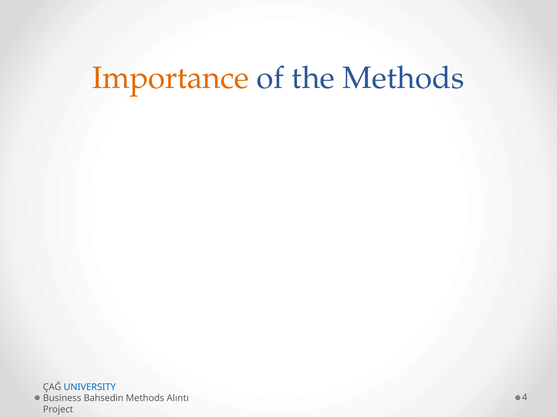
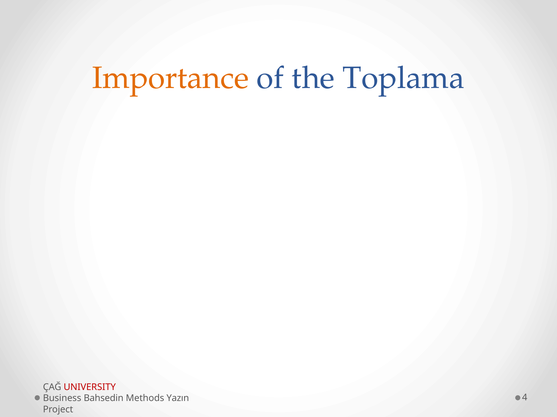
the Methods: Methods -> Toplama
UNIVERSITY colour: blue -> red
Alıntı: Alıntı -> Yazın
